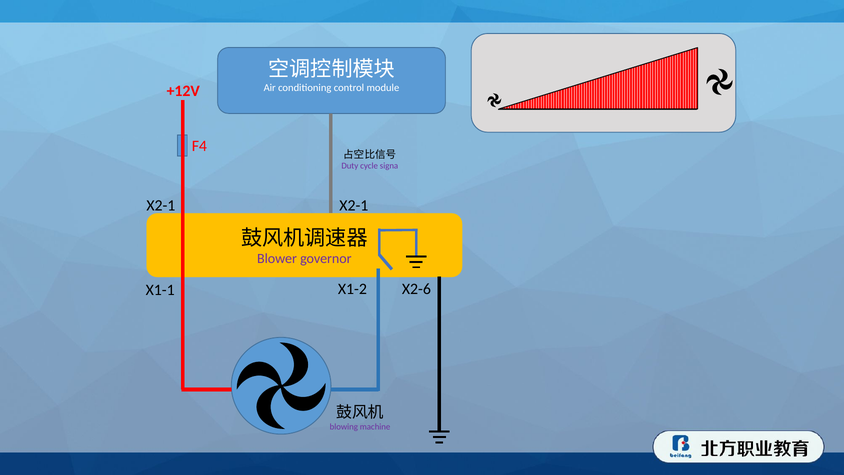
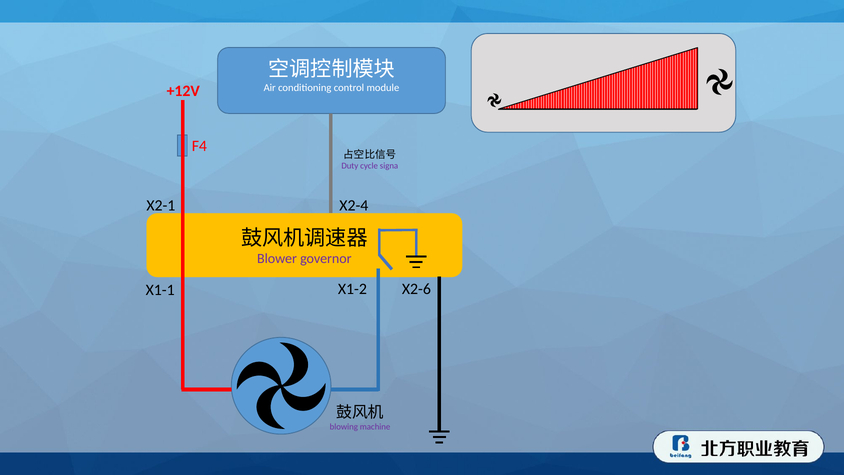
X2-1 at (354, 205): X2-1 -> X2-4
